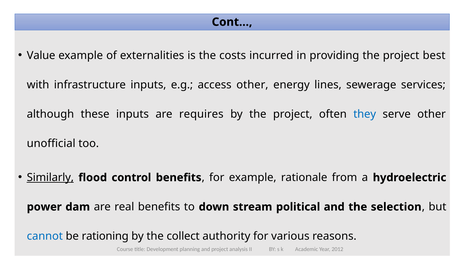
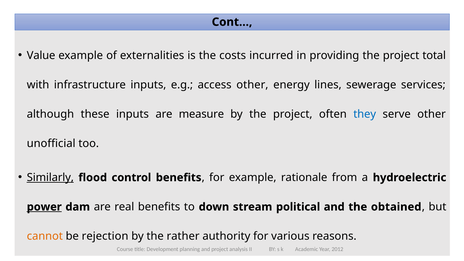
best: best -> total
requires: requires -> measure
power underline: none -> present
selection: selection -> obtained
cannot colour: blue -> orange
rationing: rationing -> rejection
collect: collect -> rather
